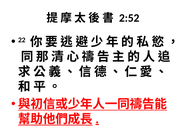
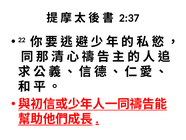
2:52: 2:52 -> 2:37
